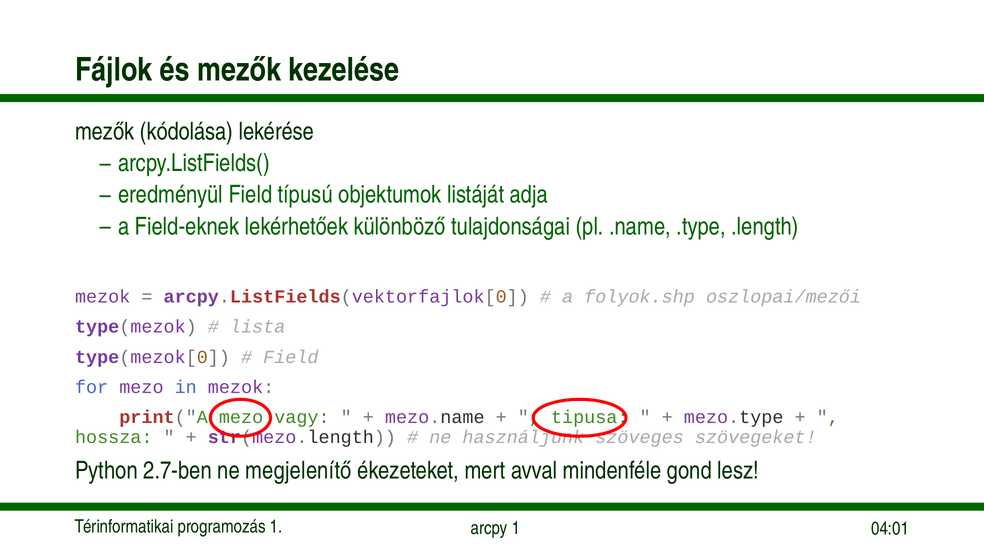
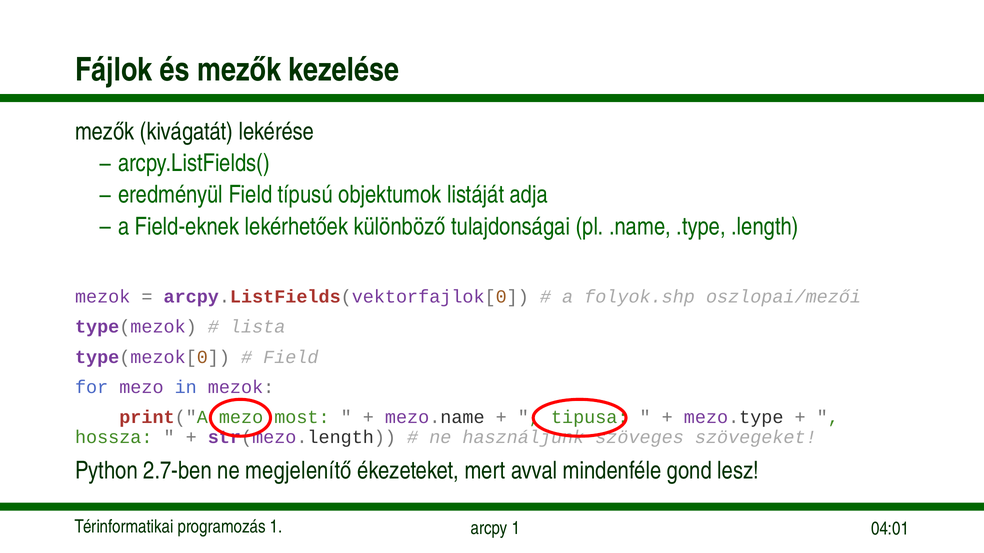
kódolása: kódolása -> kivágatát
vagy: vagy -> most
